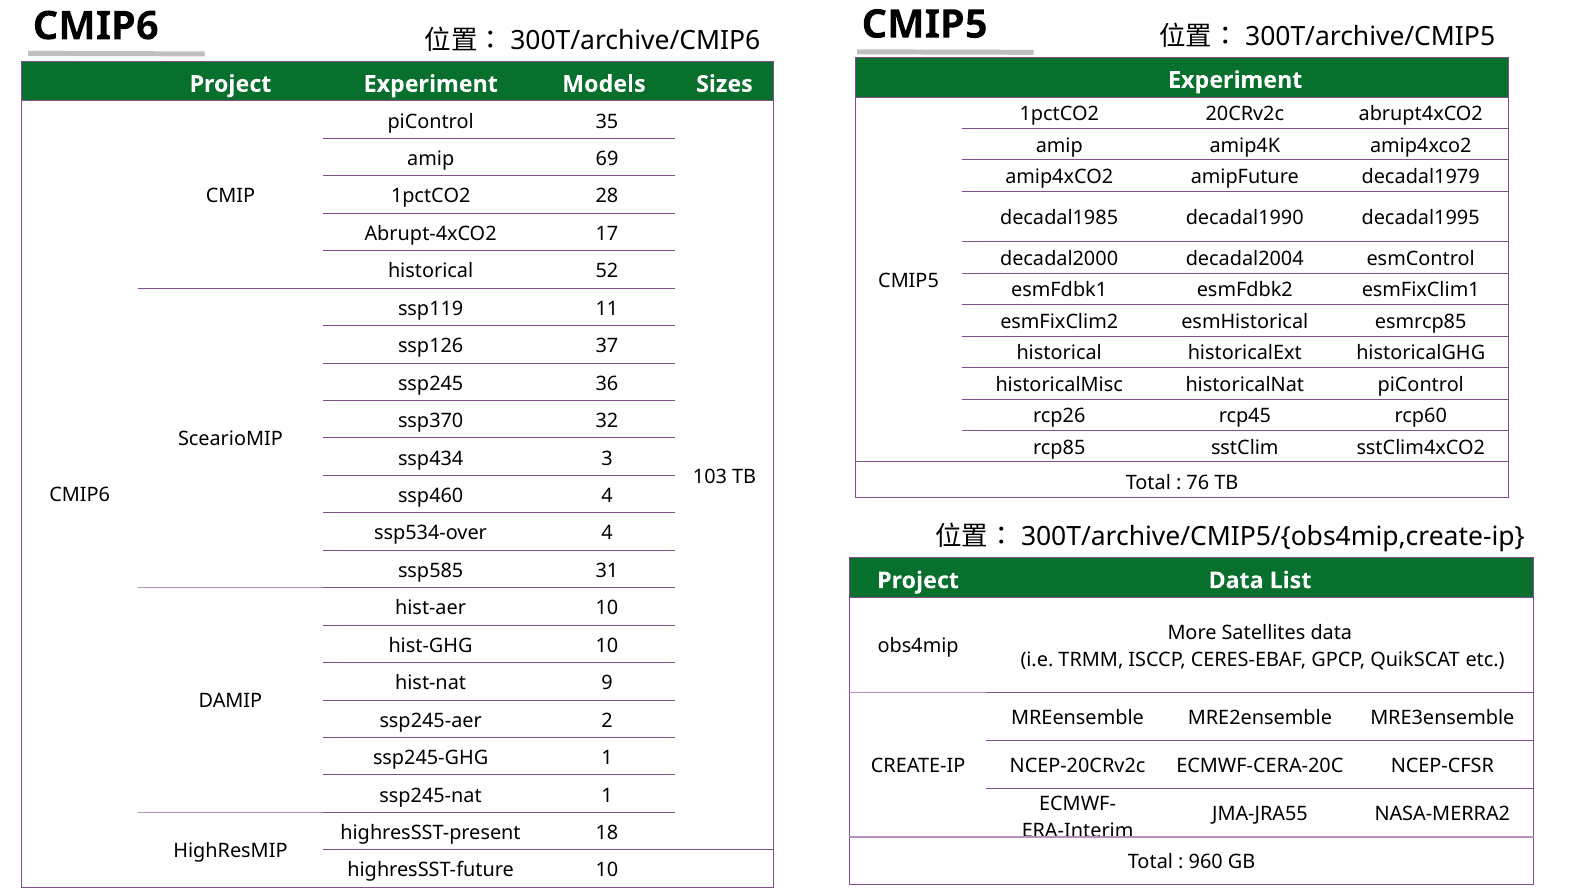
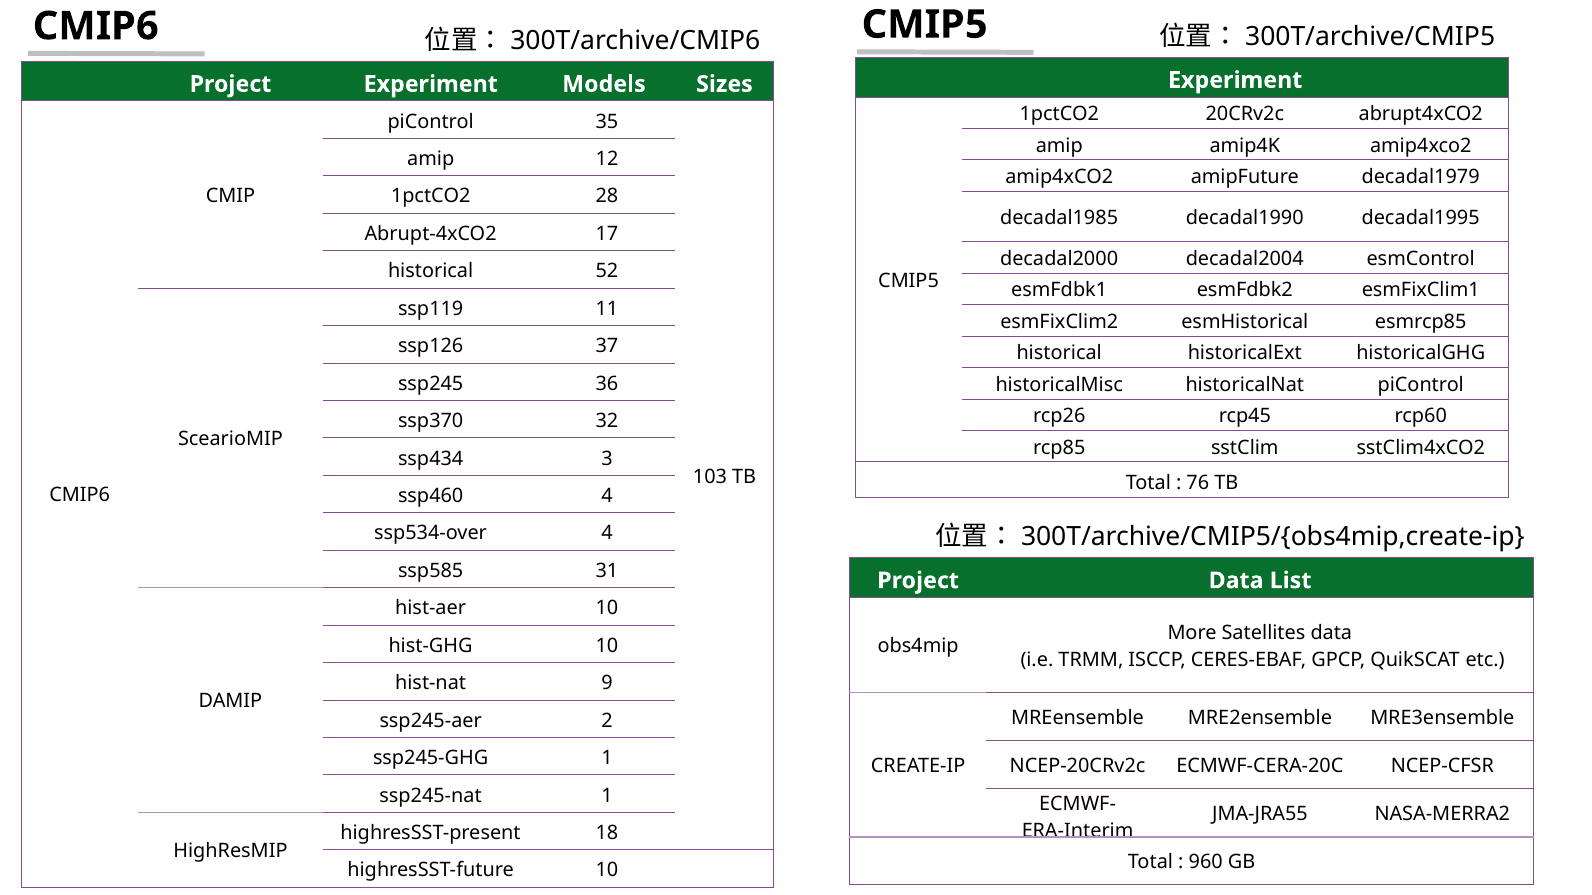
69: 69 -> 12
